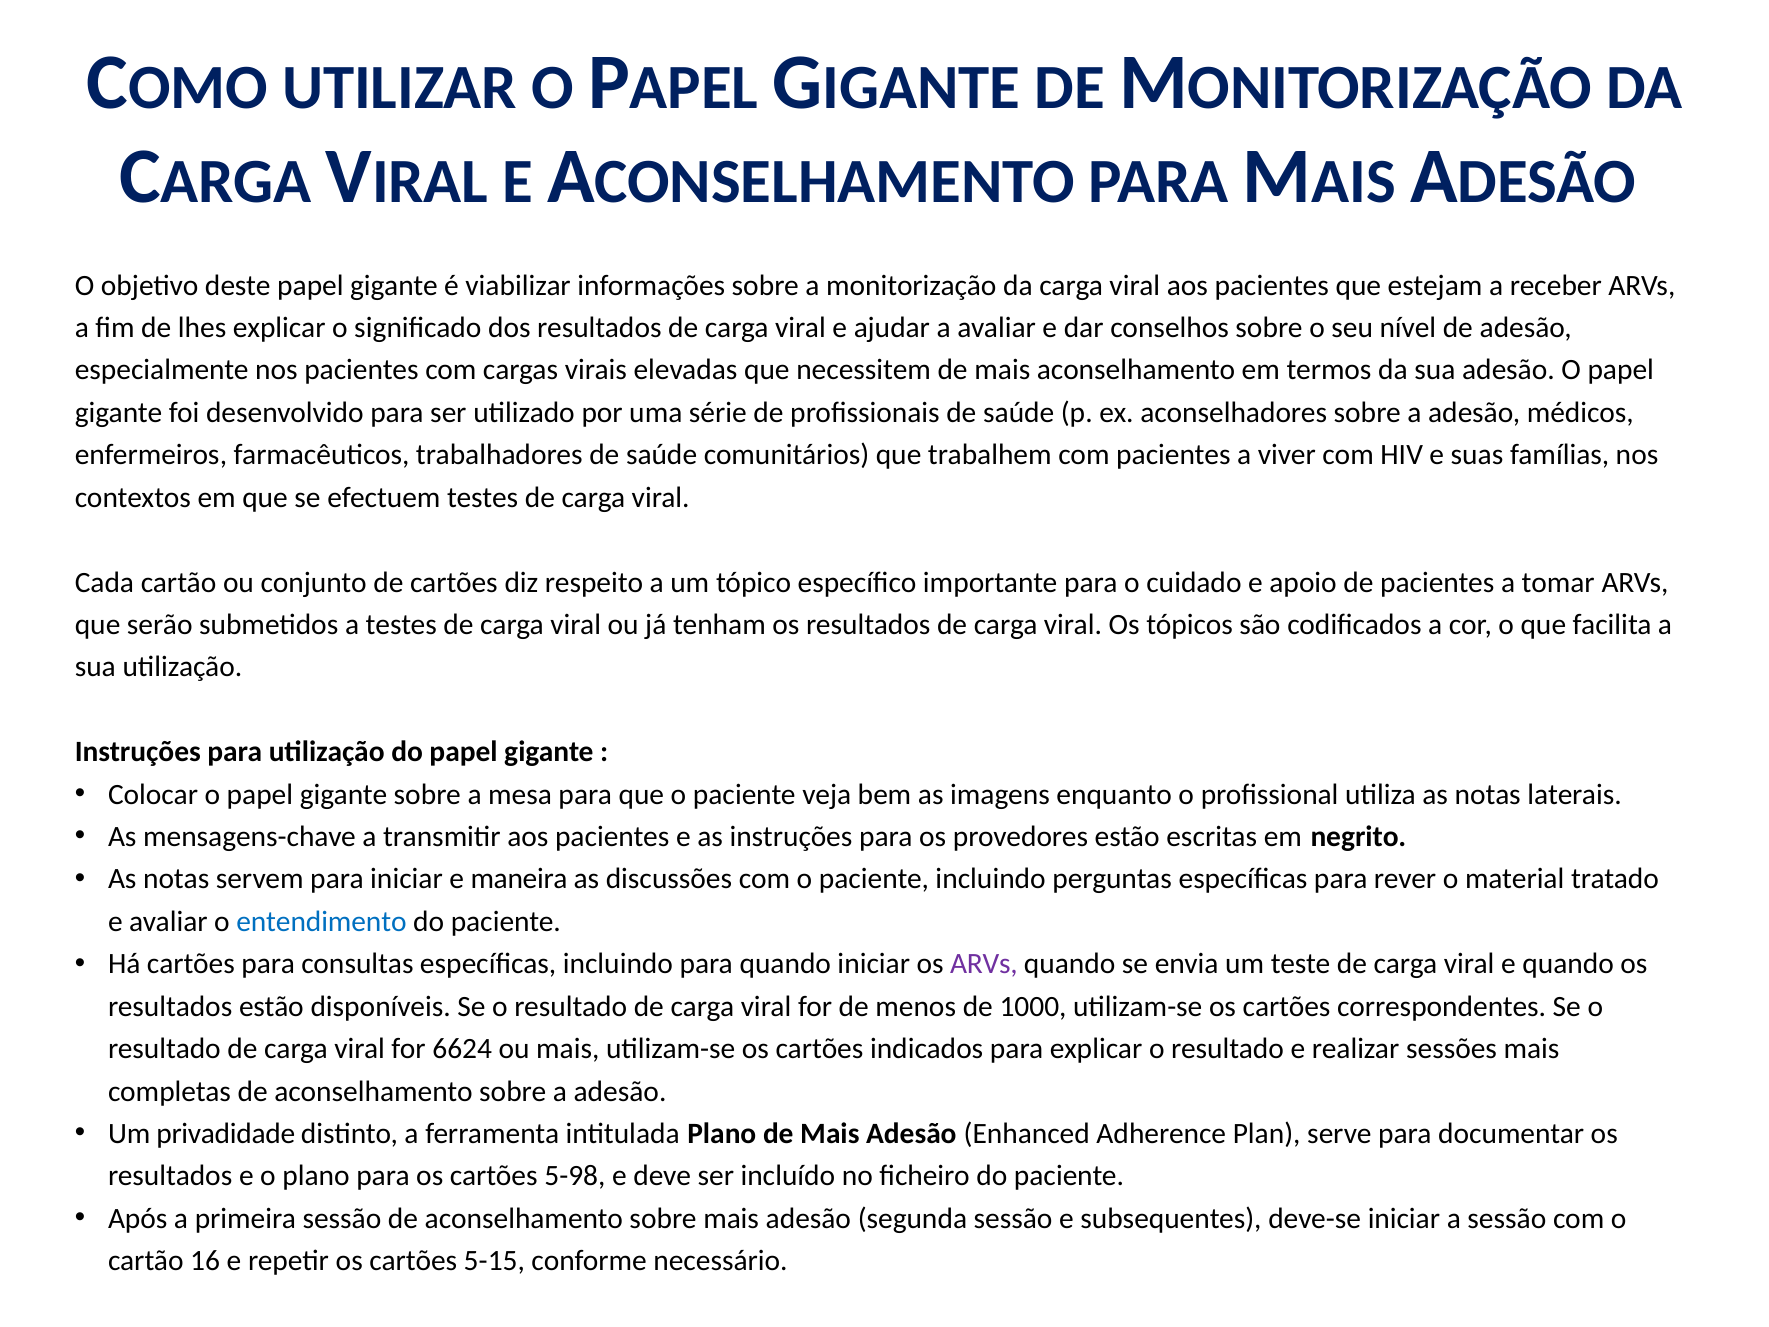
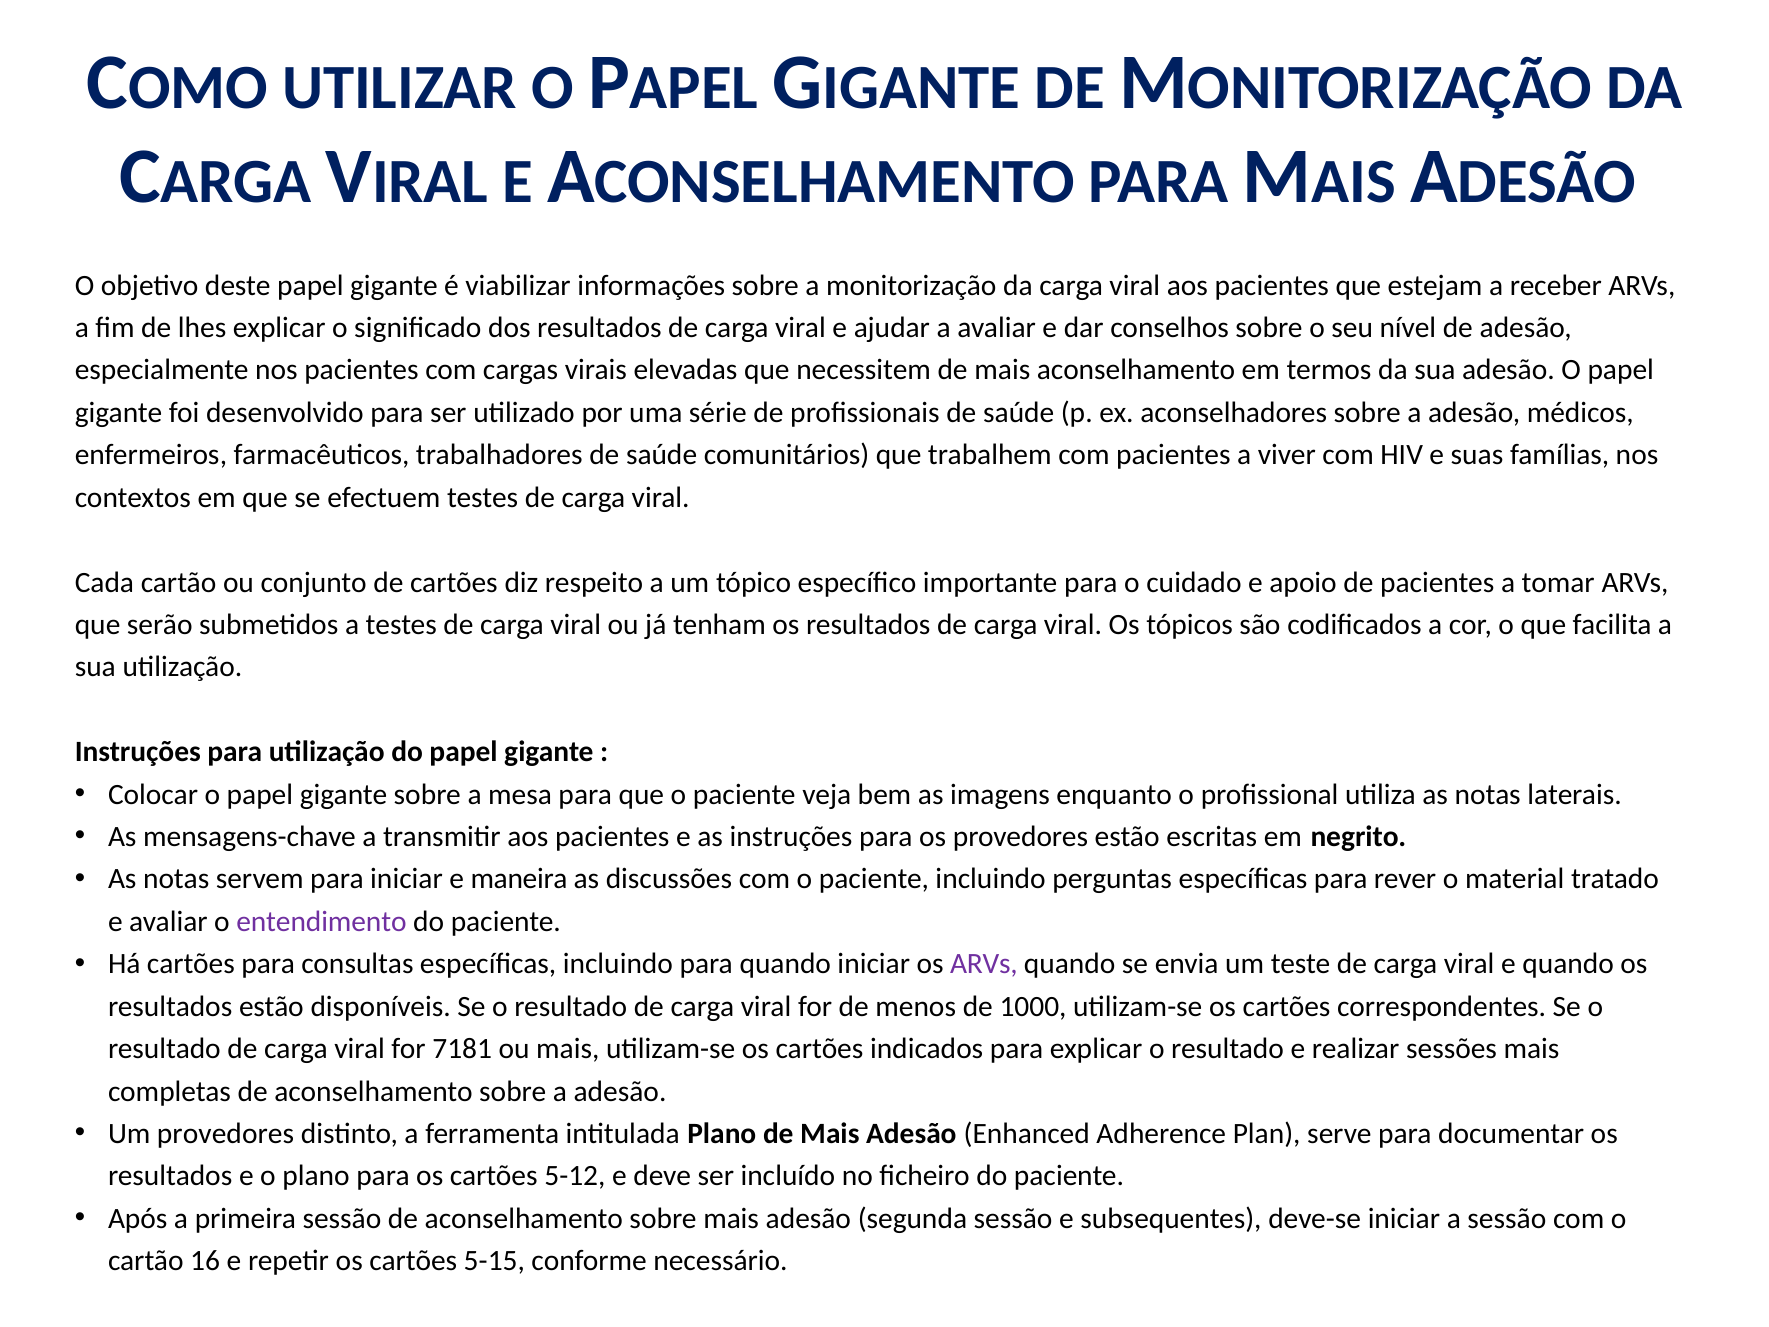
entendimento colour: blue -> purple
6624: 6624 -> 7181
Um privadidade: privadidade -> provedores
5-98: 5-98 -> 5-12
